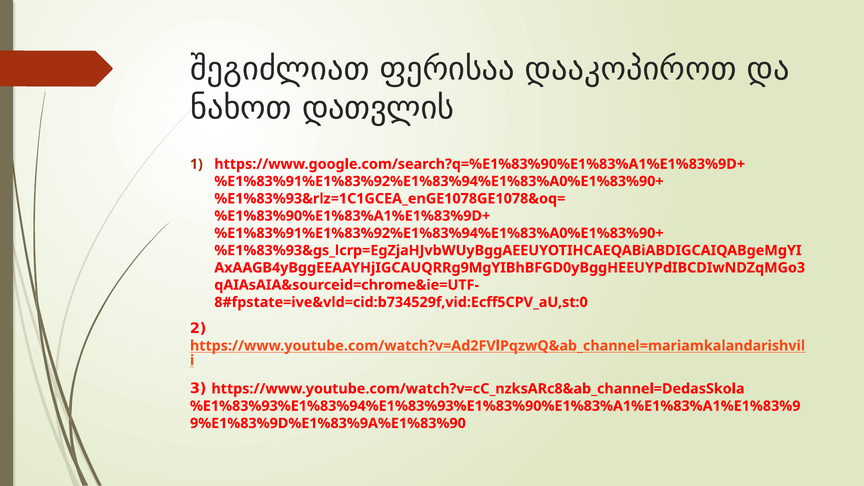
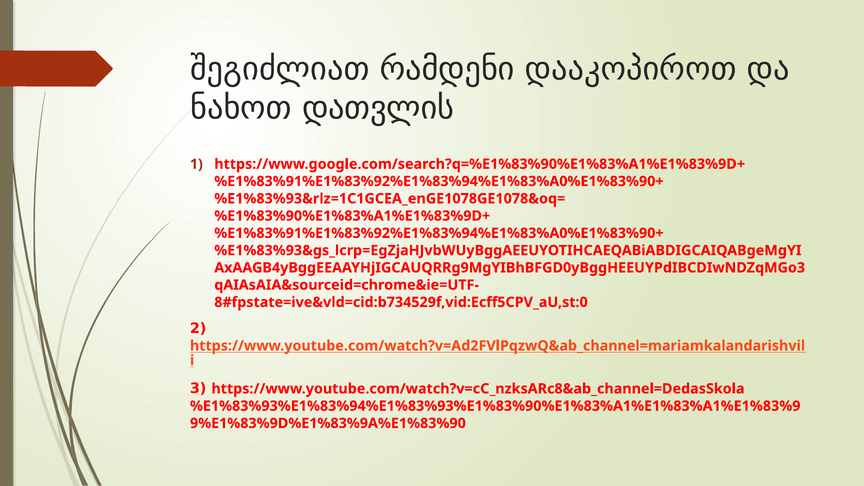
ფერისაა: ფერისაა -> რამდენი
